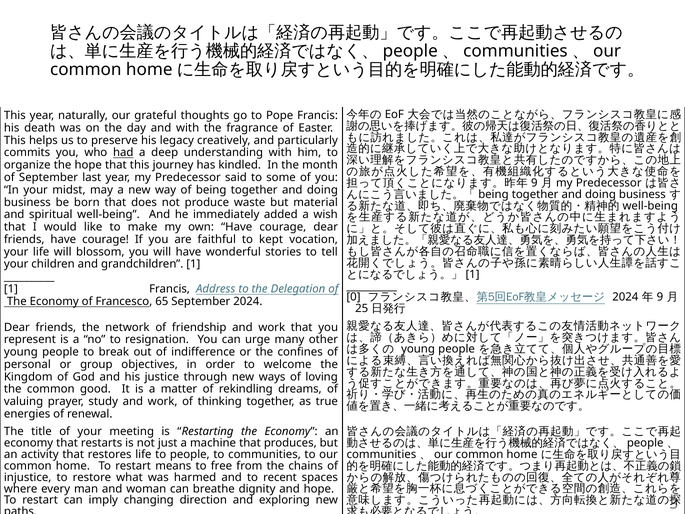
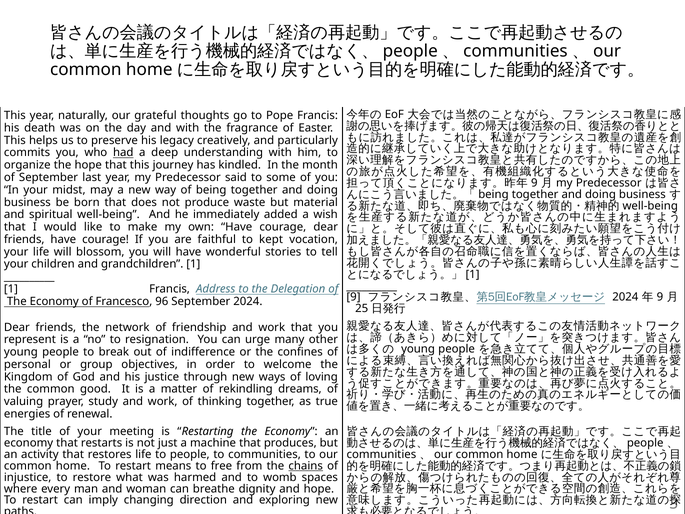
0 at (353, 297): 0 -> 9
65: 65 -> 96
chains underline: none -> present
recent: recent -> womb
